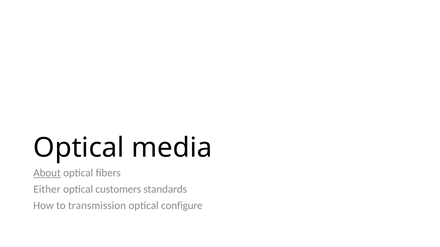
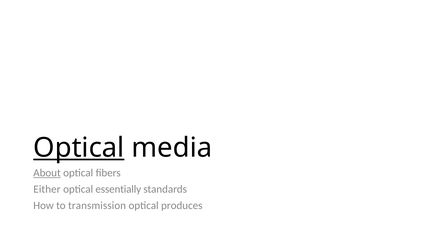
Optical at (79, 148) underline: none -> present
customers: customers -> essentially
configure: configure -> produces
